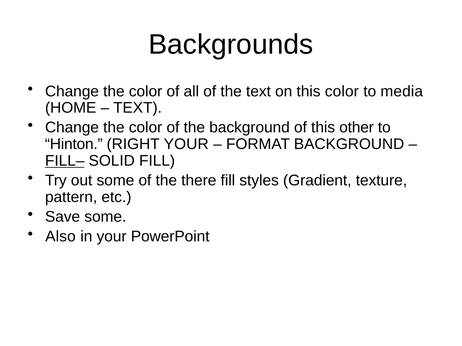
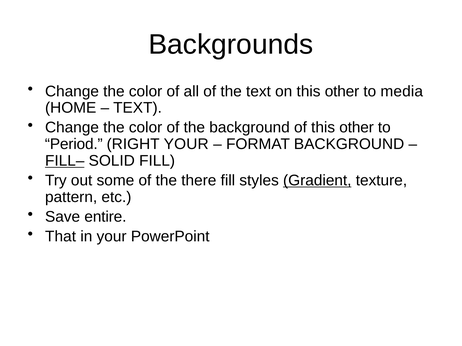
on this color: color -> other
Hinton: Hinton -> Period
Gradient underline: none -> present
Save some: some -> entire
Also: Also -> That
